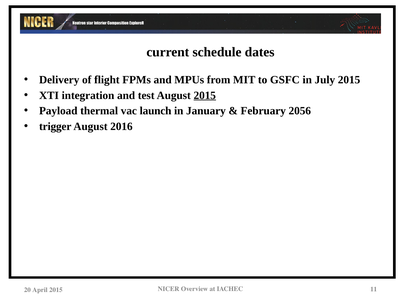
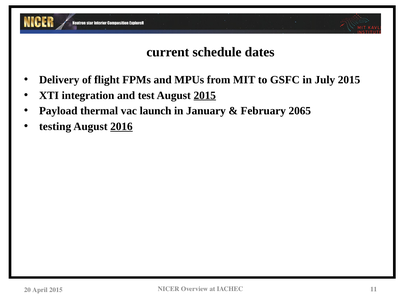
2056: 2056 -> 2065
trigger: trigger -> testing
2016 underline: none -> present
